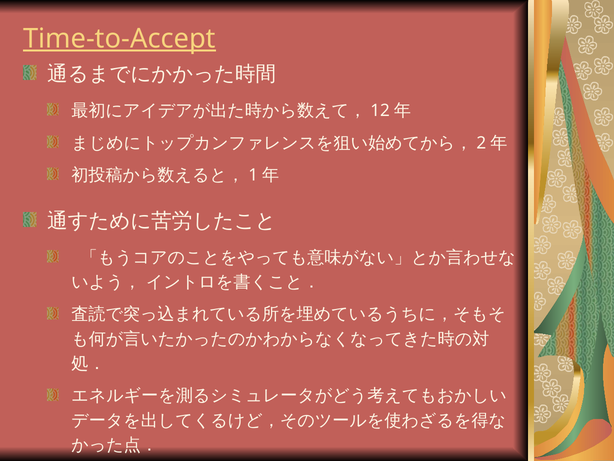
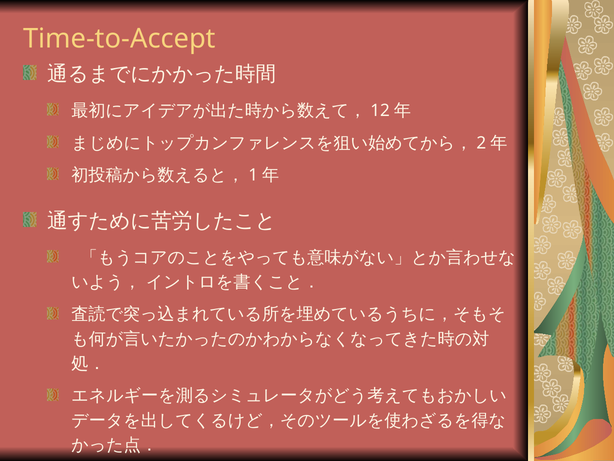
Time-to-Accept underline: present -> none
